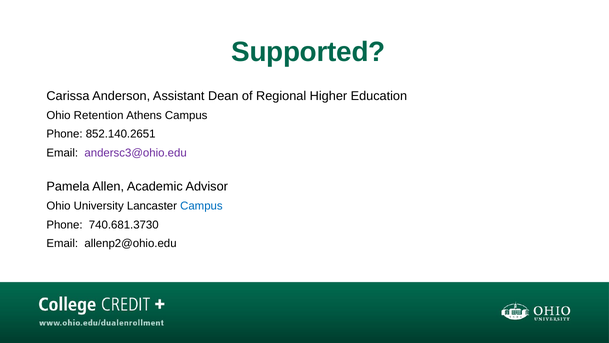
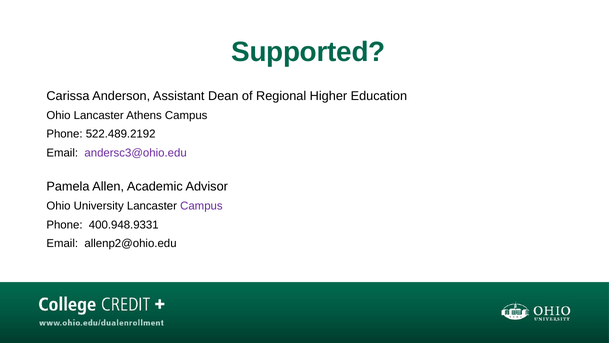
Ohio Retention: Retention -> Lancaster
852.140.2651: 852.140.2651 -> 522.489.2192
Campus at (201, 206) colour: blue -> purple
740.681.3730: 740.681.3730 -> 400.948.9331
